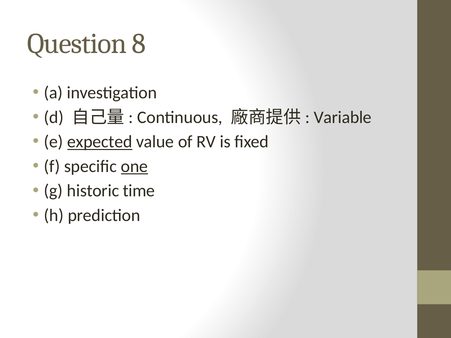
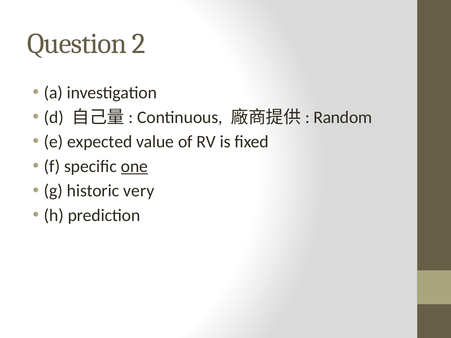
8: 8 -> 2
Variable: Variable -> Random
expected underline: present -> none
time: time -> very
